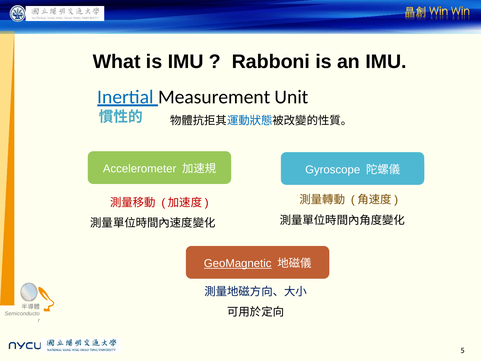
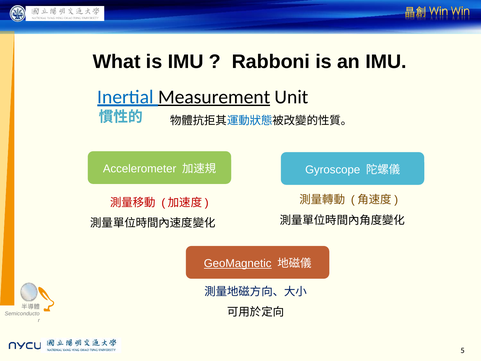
Measurement underline: none -> present
